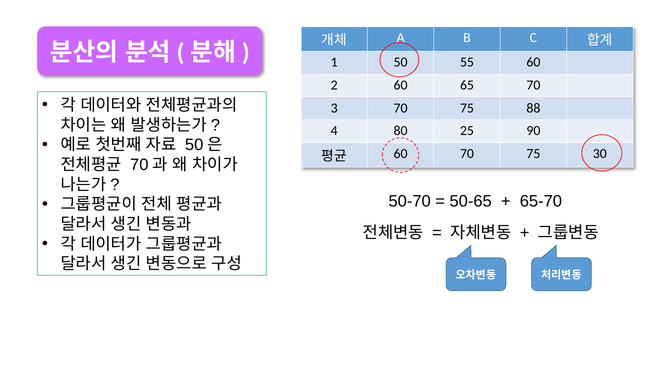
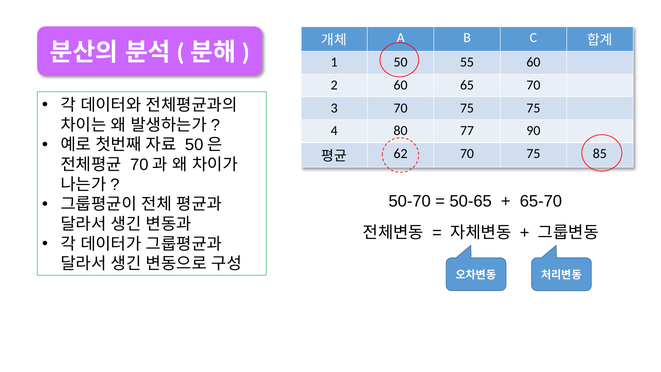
75 88: 88 -> 75
25: 25 -> 77
60 at (401, 153): 60 -> 62
30: 30 -> 85
